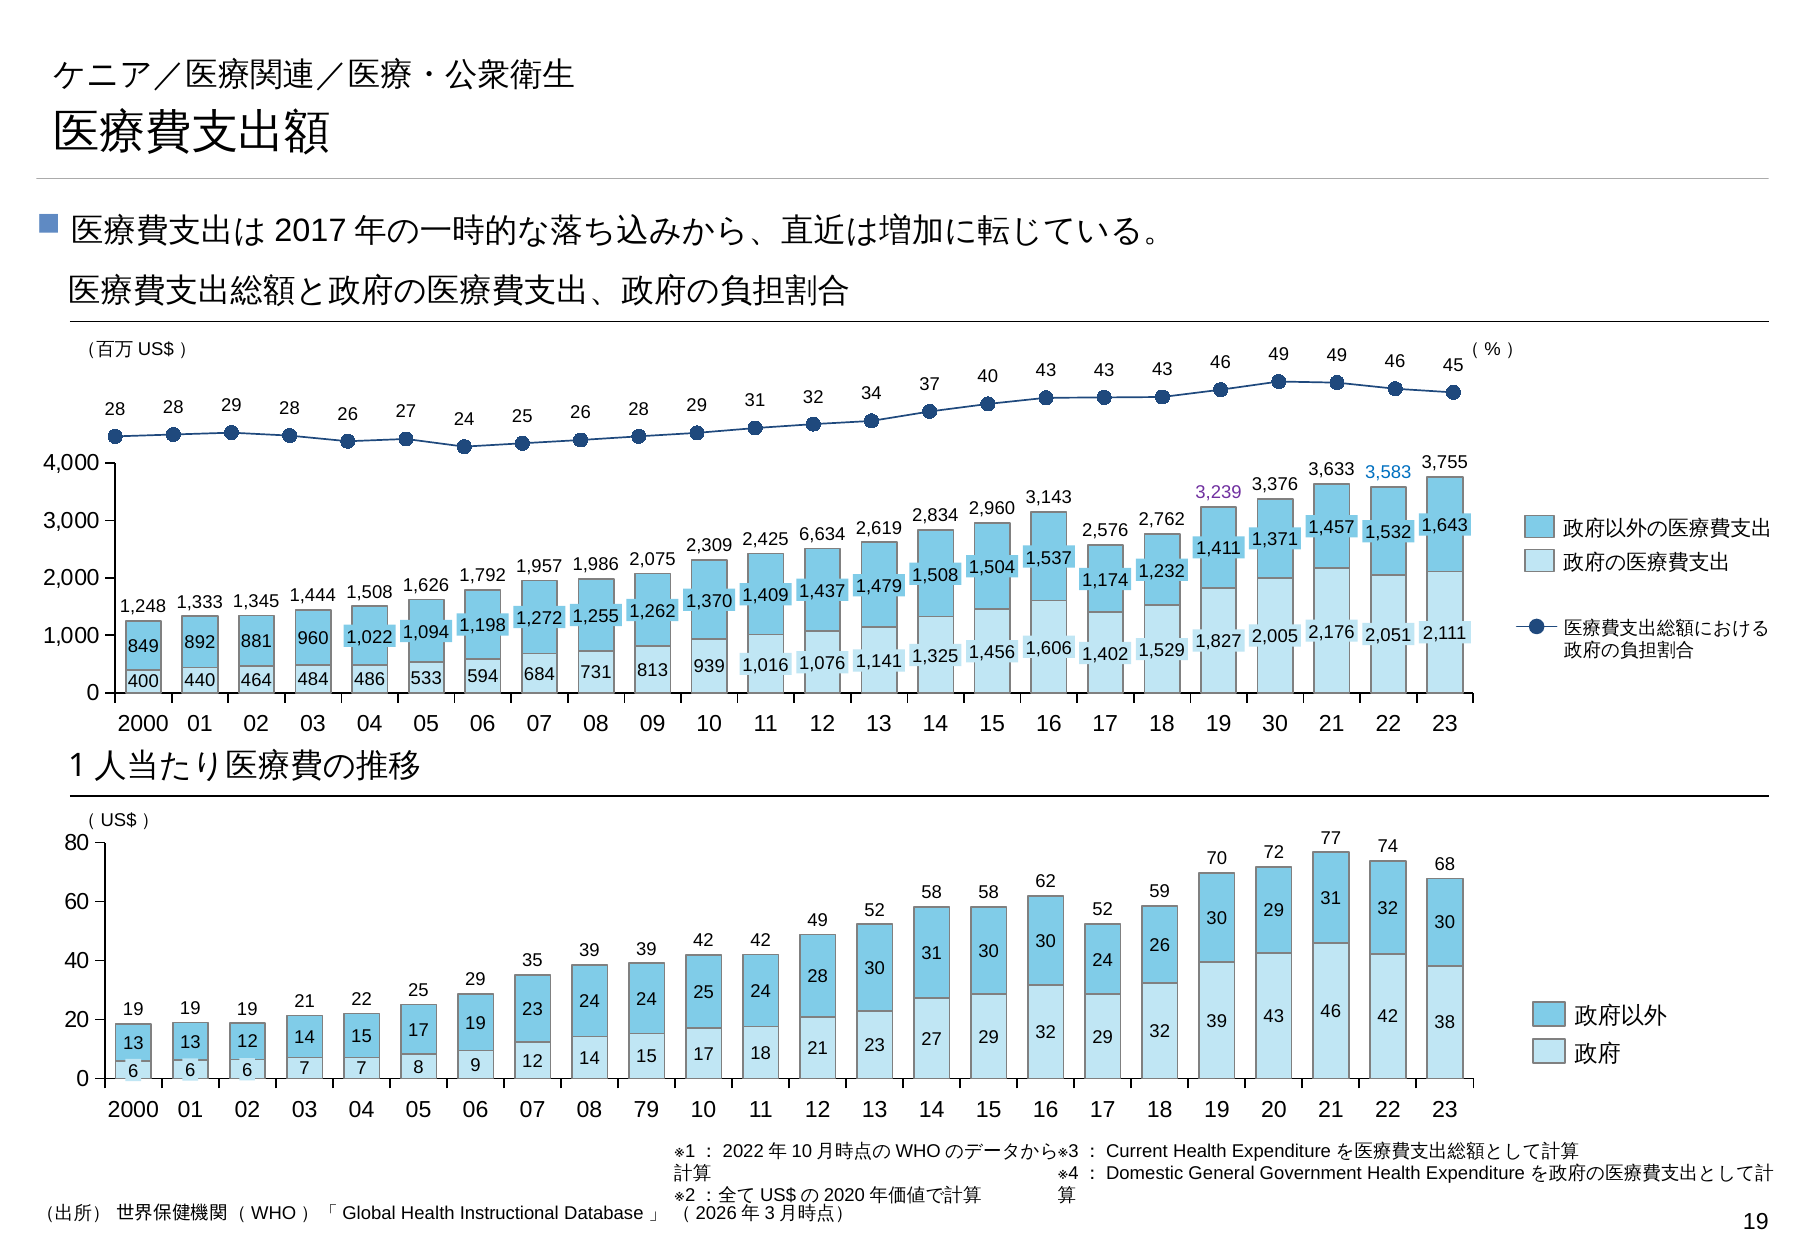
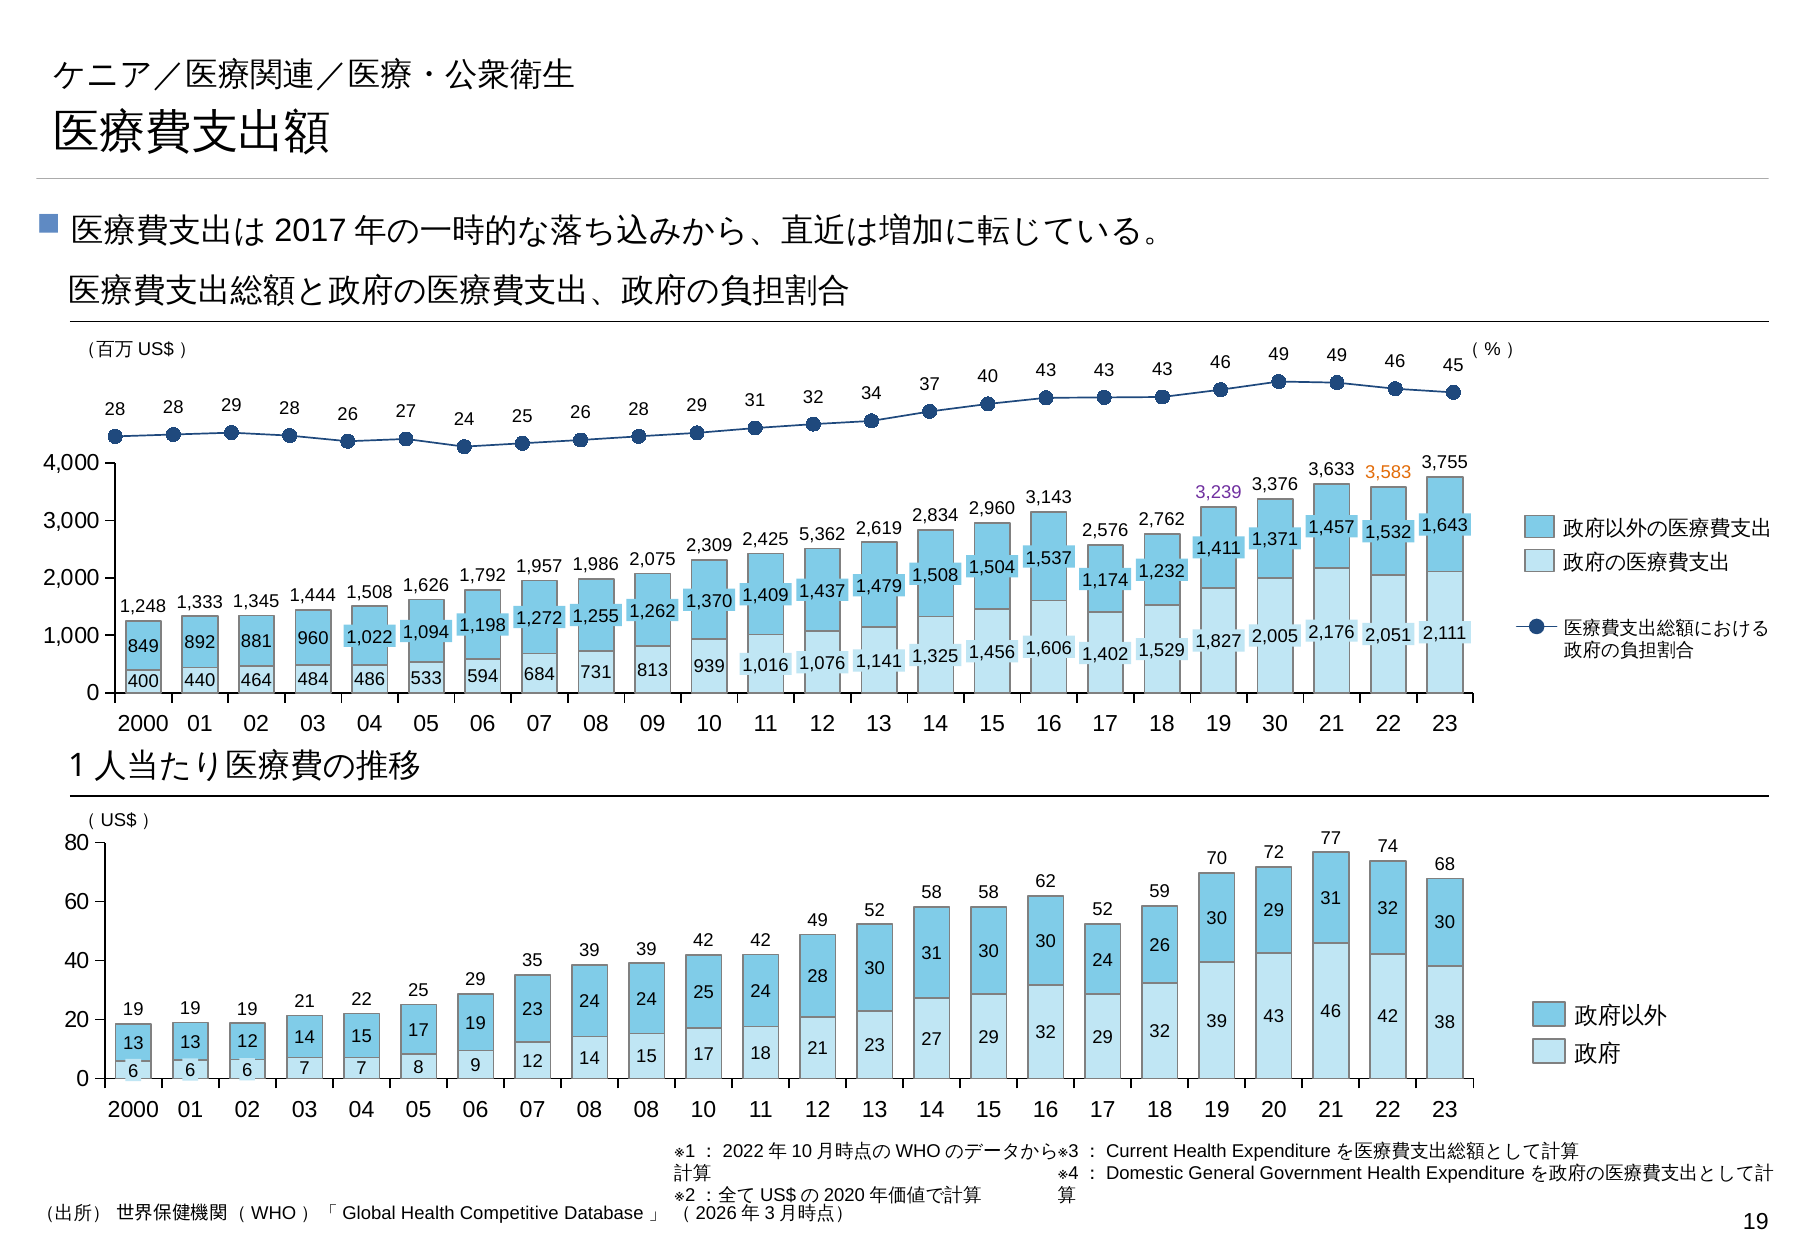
3,583 colour: blue -> orange
6,634: 6,634 -> 5,362
08 79: 79 -> 08
Instructional: Instructional -> Competitive
